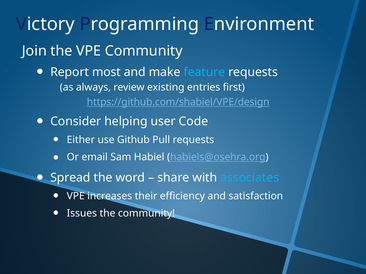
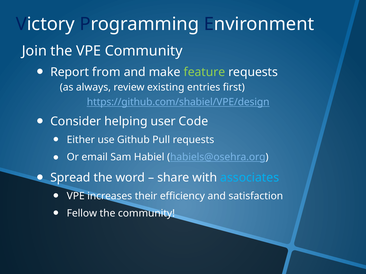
most: most -> from
feature colour: light blue -> light green
Issues: Issues -> Fellow
